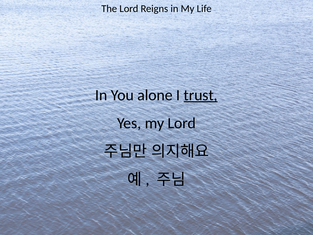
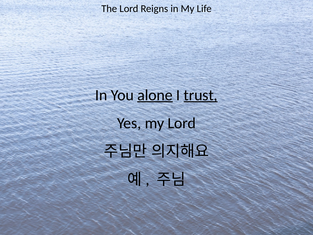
alone underline: none -> present
